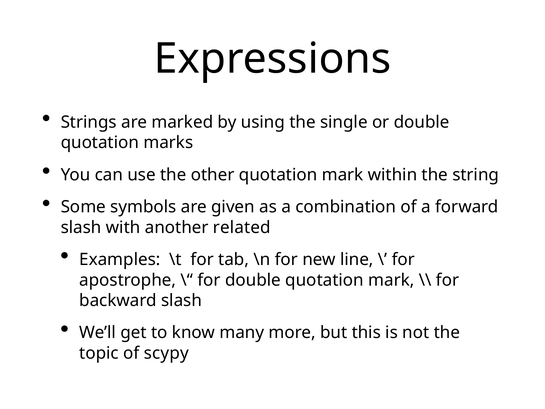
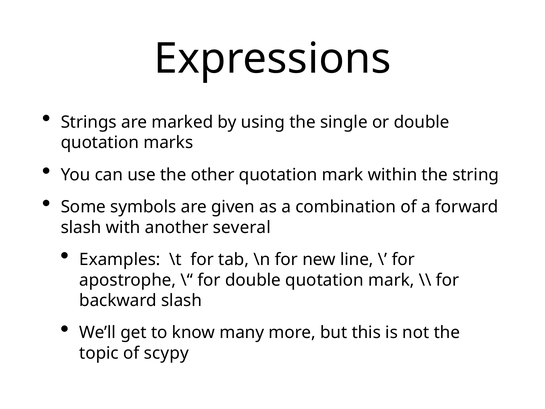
related: related -> several
